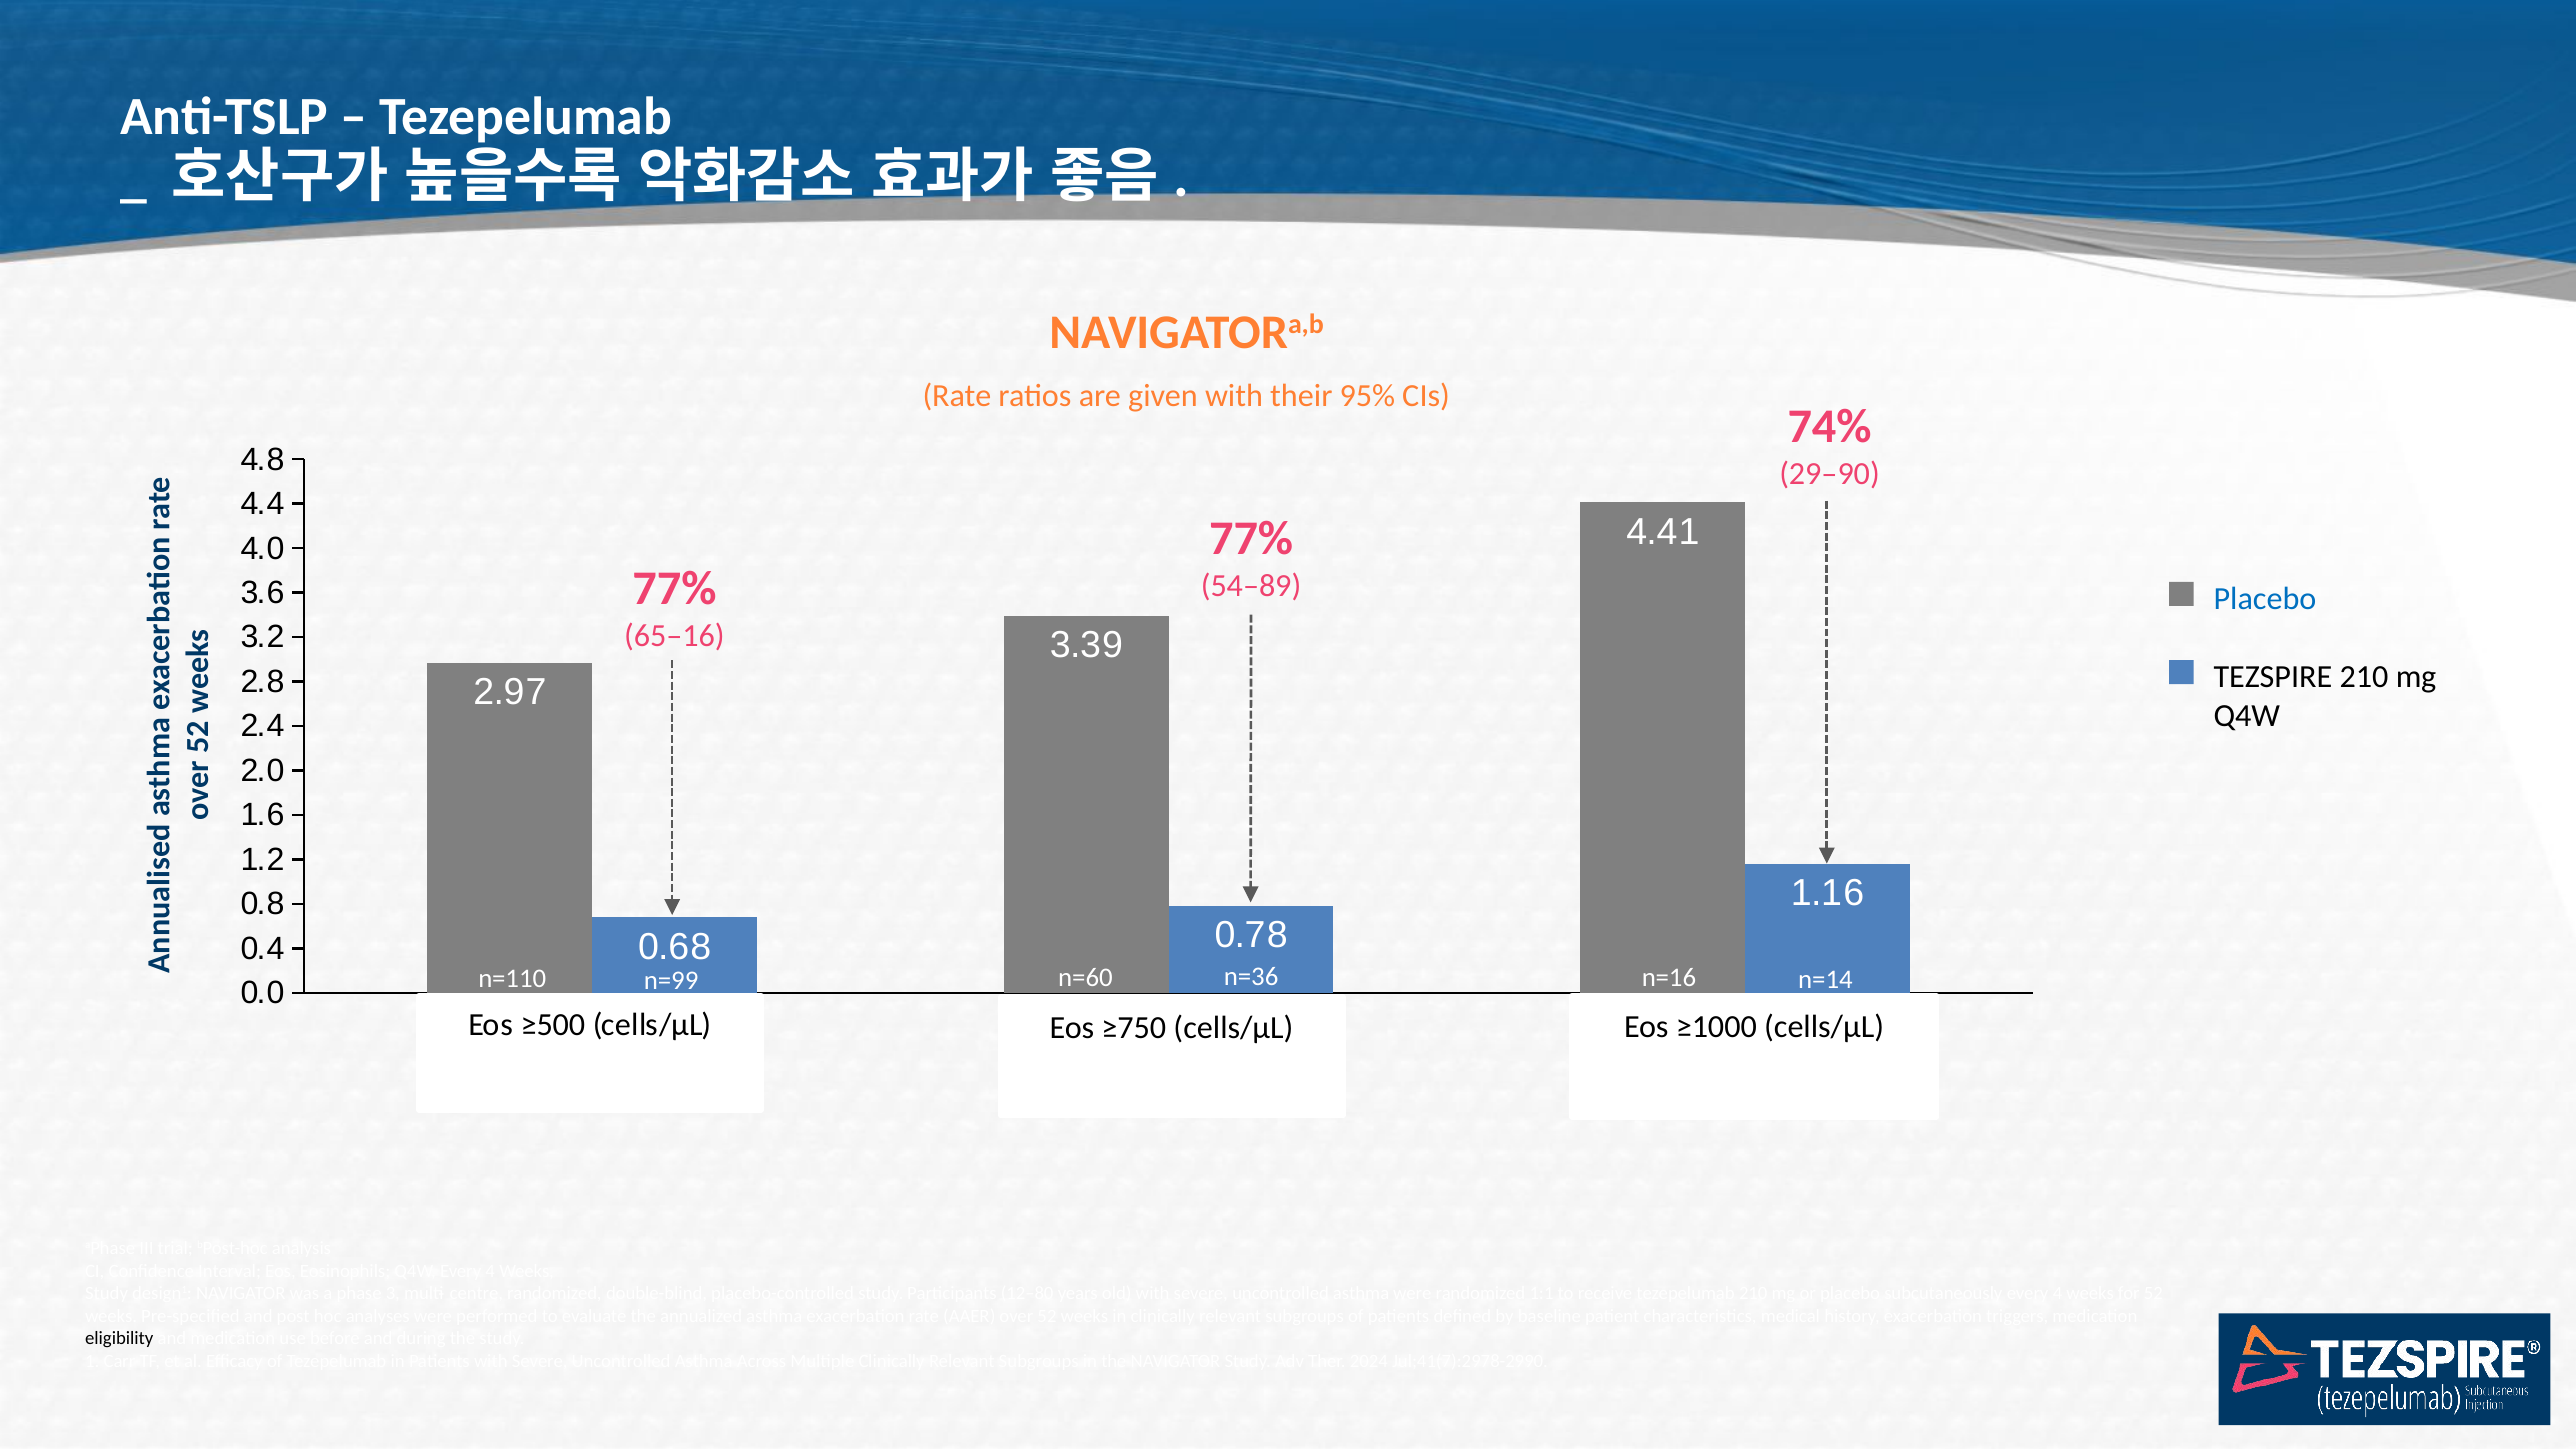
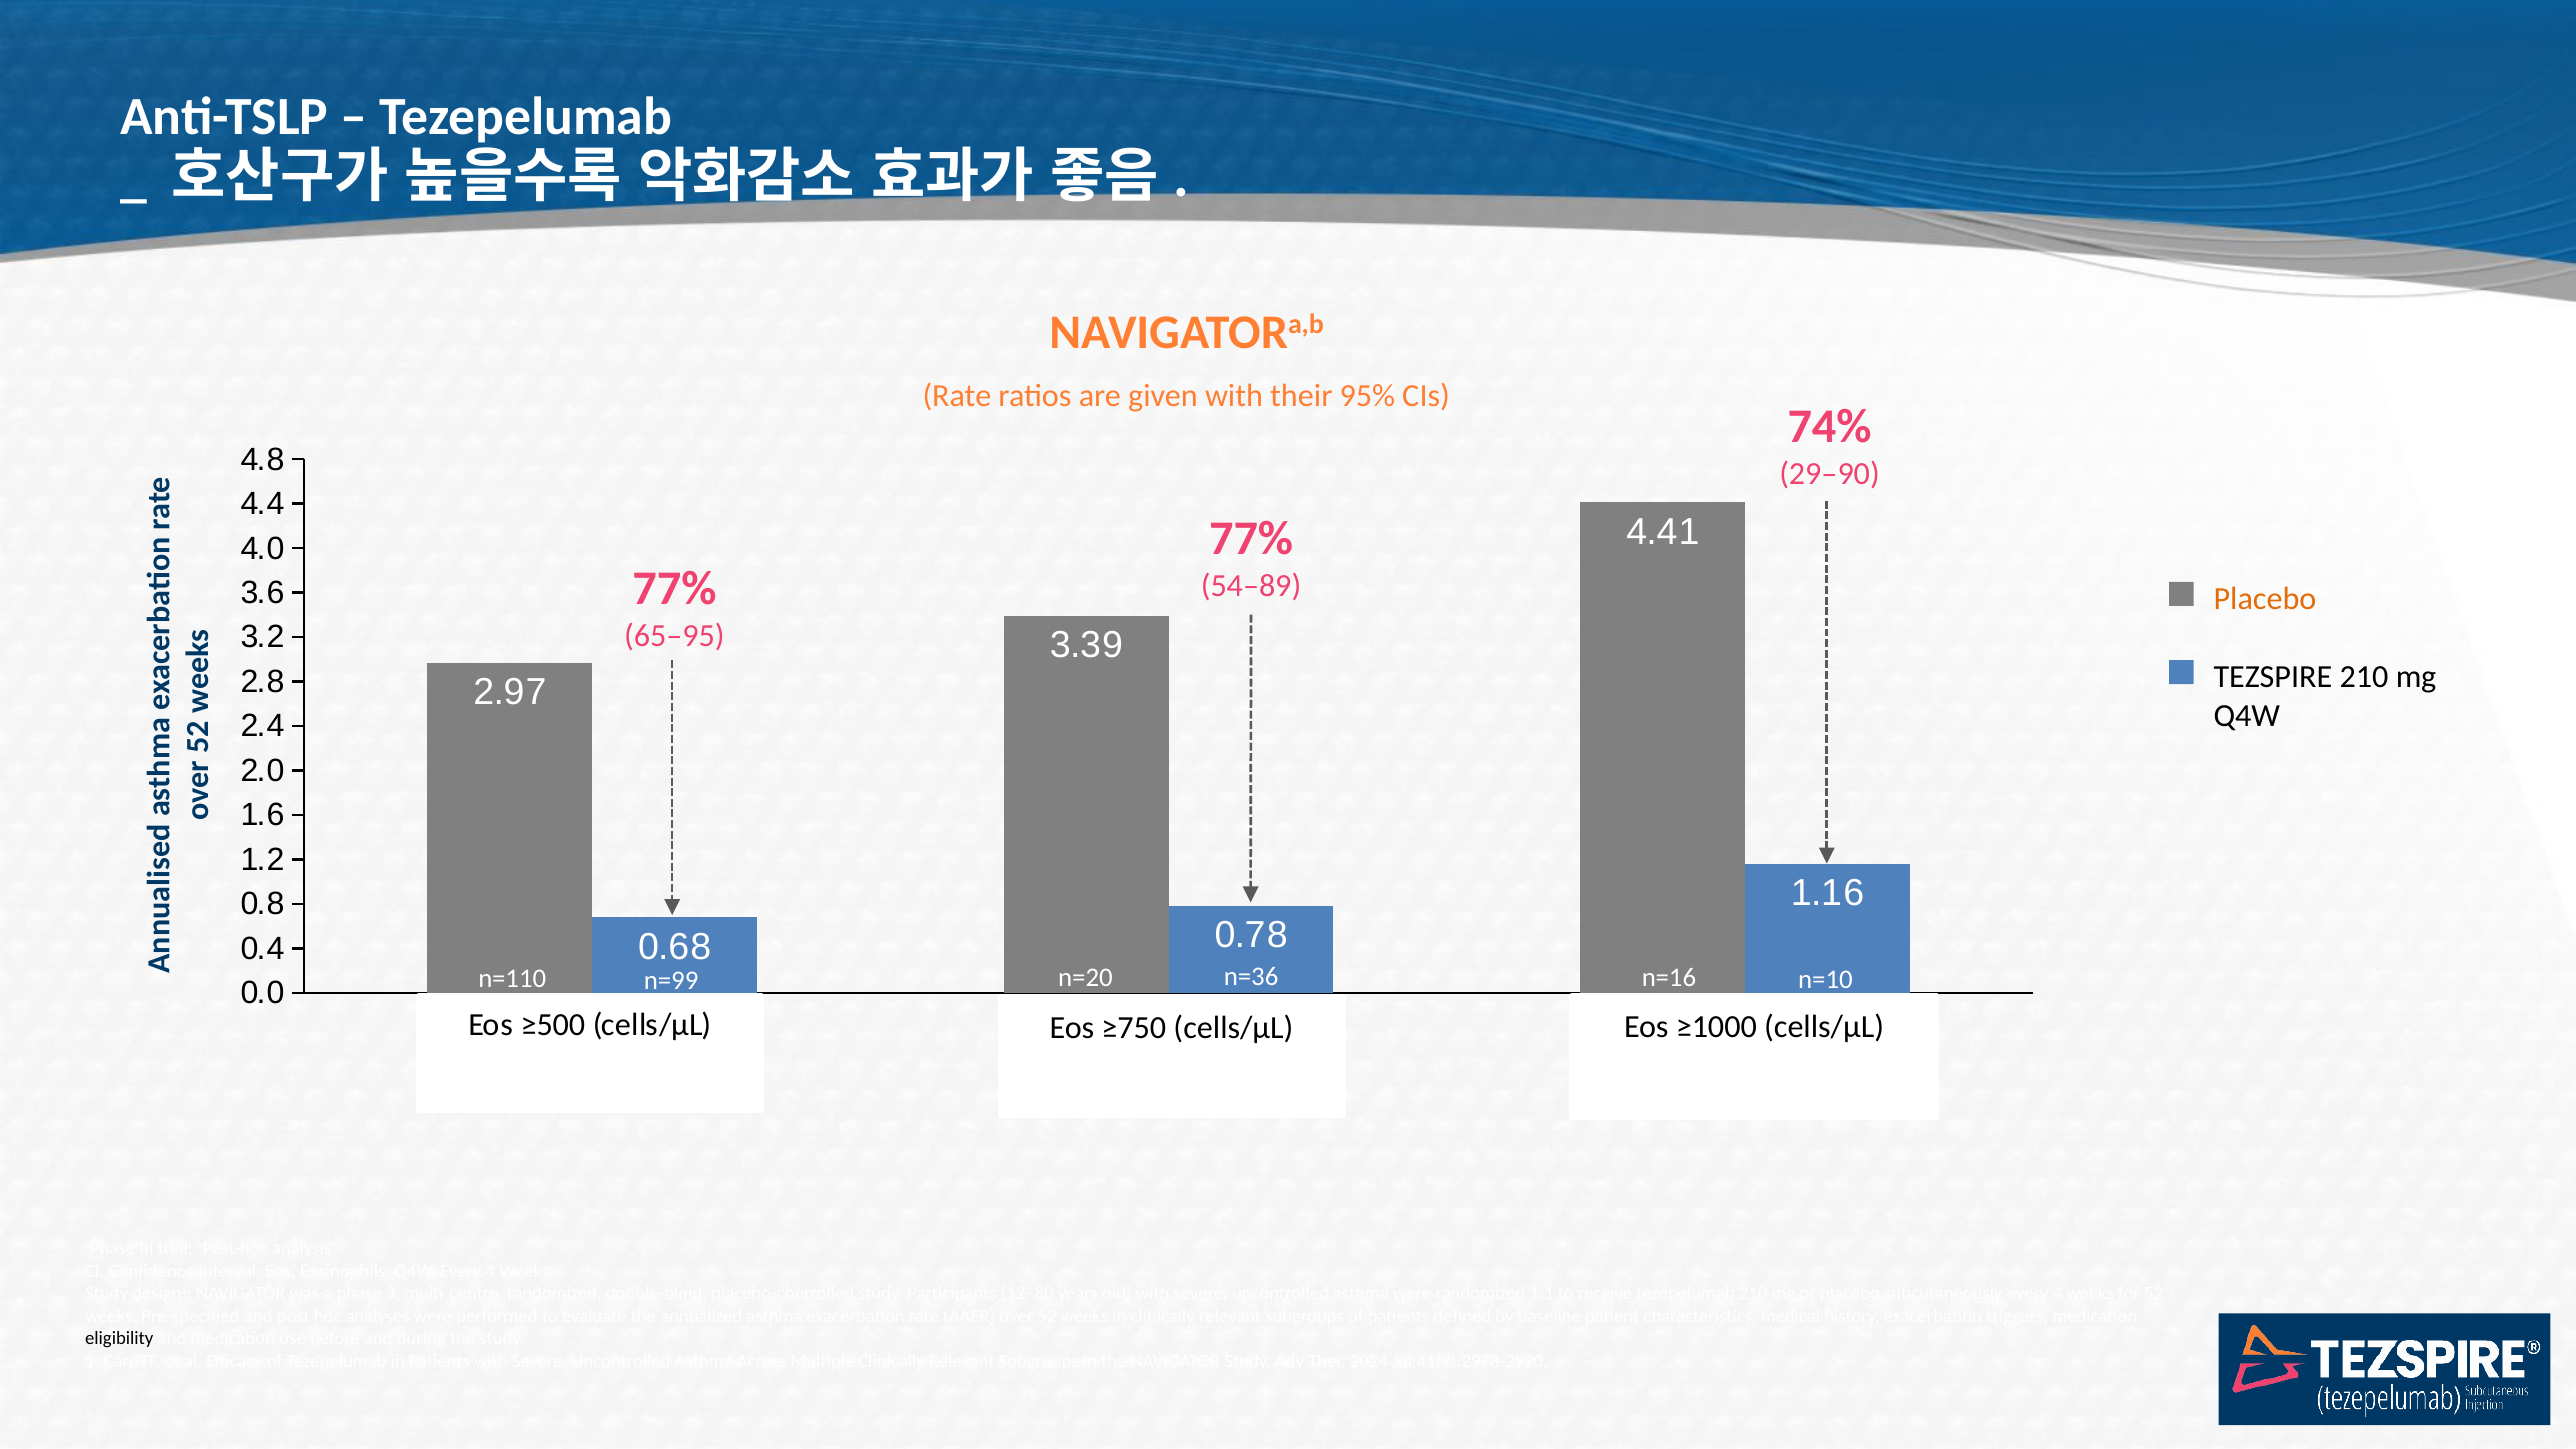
Placebo at (2265, 599) colour: blue -> orange
65–16: 65–16 -> 65–95
n=60: n=60 -> n=20
n=14: n=14 -> n=10
